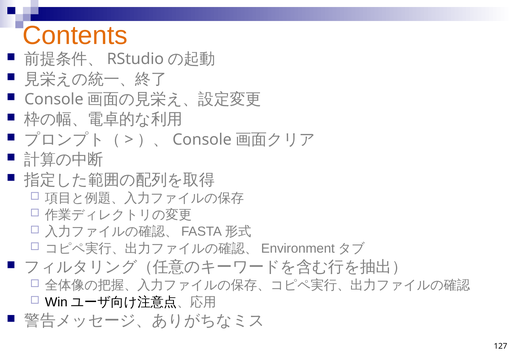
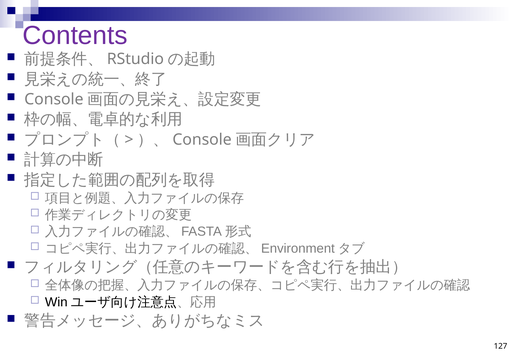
Contents colour: orange -> purple
